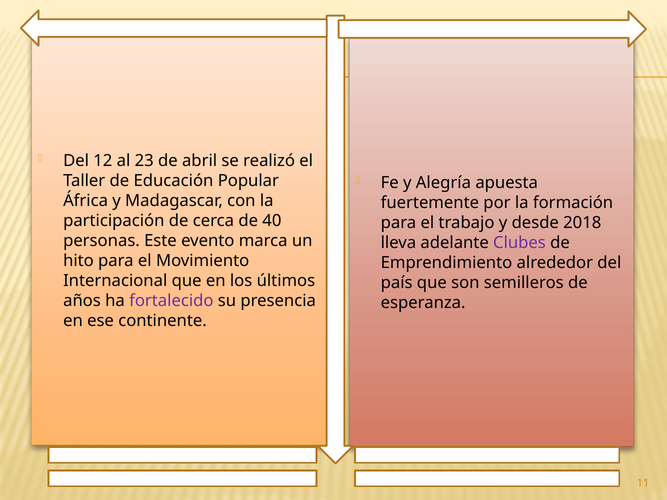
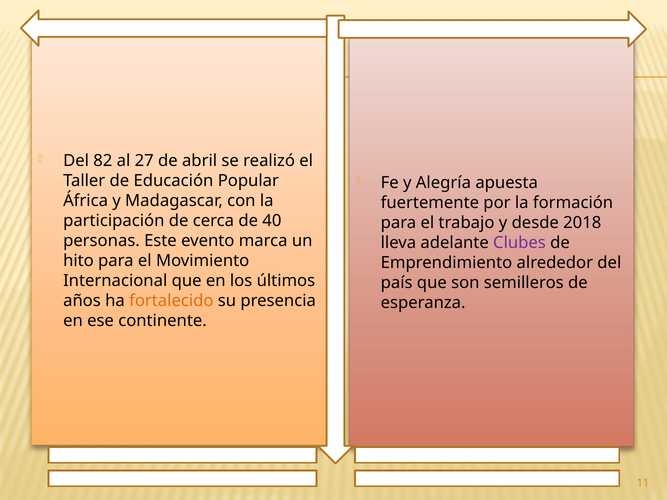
12: 12 -> 82
23: 23 -> 27
fortalecido colour: purple -> orange
